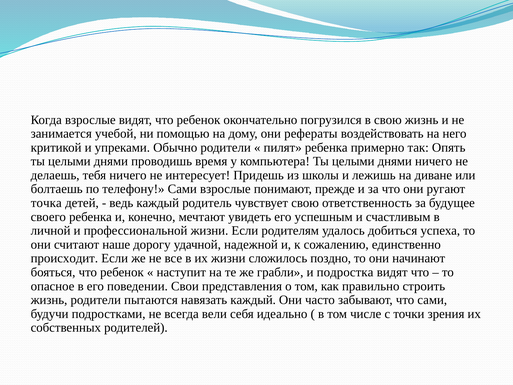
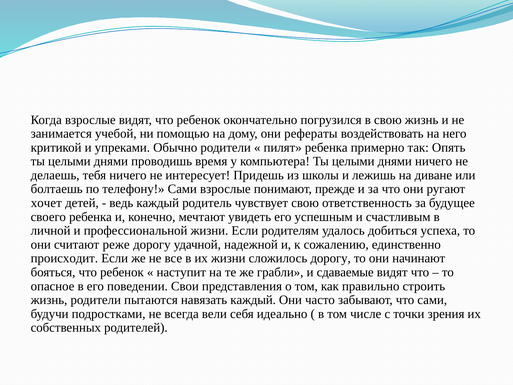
точка: точка -> хочет
наше: наше -> реже
сложилось поздно: поздно -> дорогу
подростка: подростка -> сдаваемые
